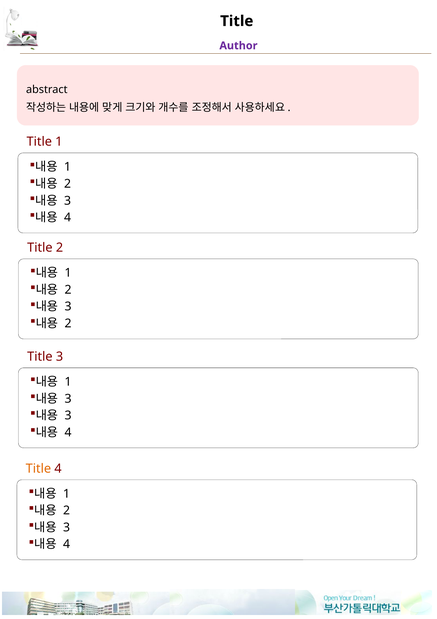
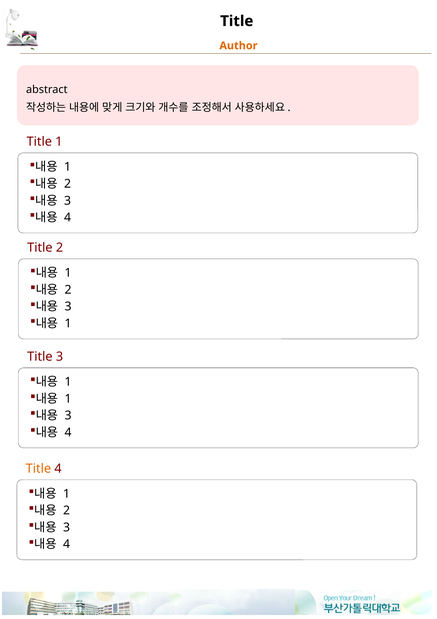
Author colour: purple -> orange
2 at (68, 323): 2 -> 1
3 at (68, 399): 3 -> 1
